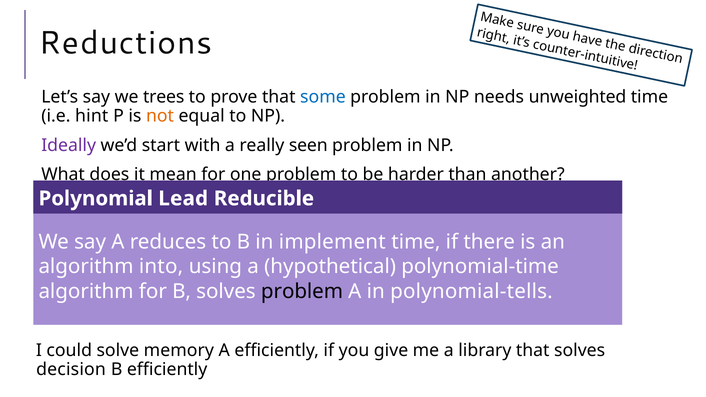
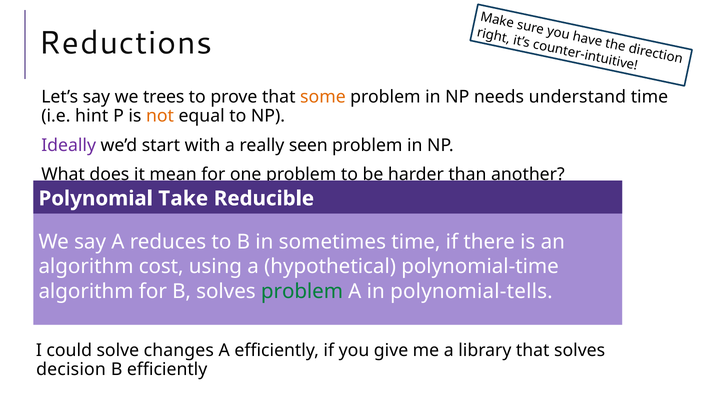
some colour: blue -> orange
unweighted: unweighted -> understand
Lead: Lead -> Take
implement: implement -> sometimes
into: into -> cost
problem at (302, 291) colour: black -> green
memory: memory -> changes
